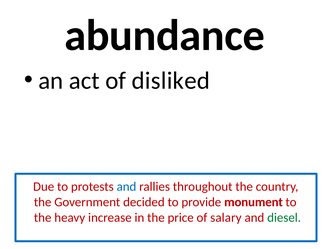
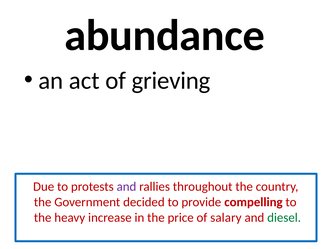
disliked: disliked -> grieving
and at (126, 187) colour: blue -> purple
monument: monument -> compelling
